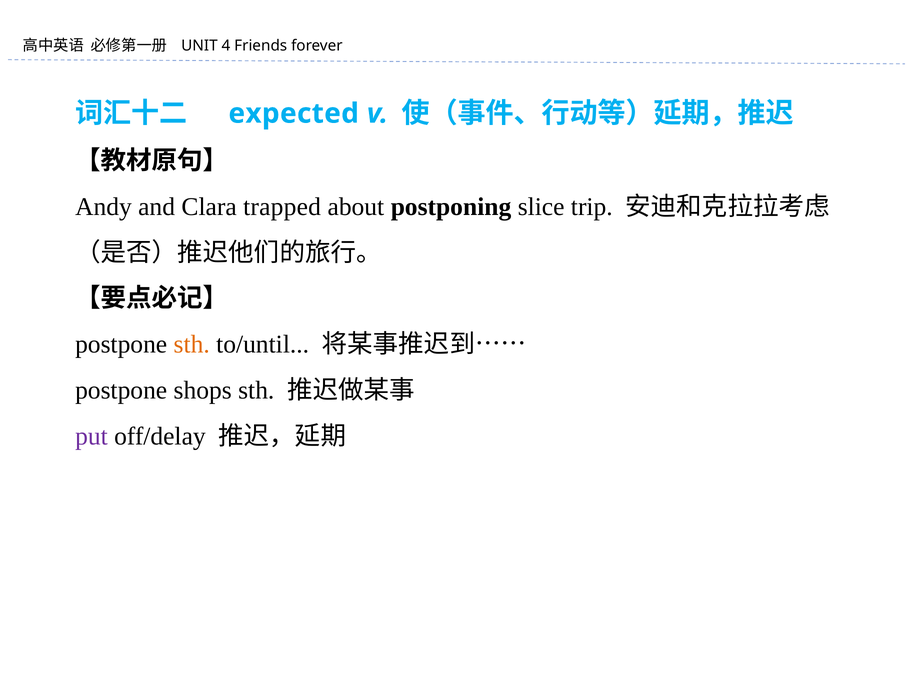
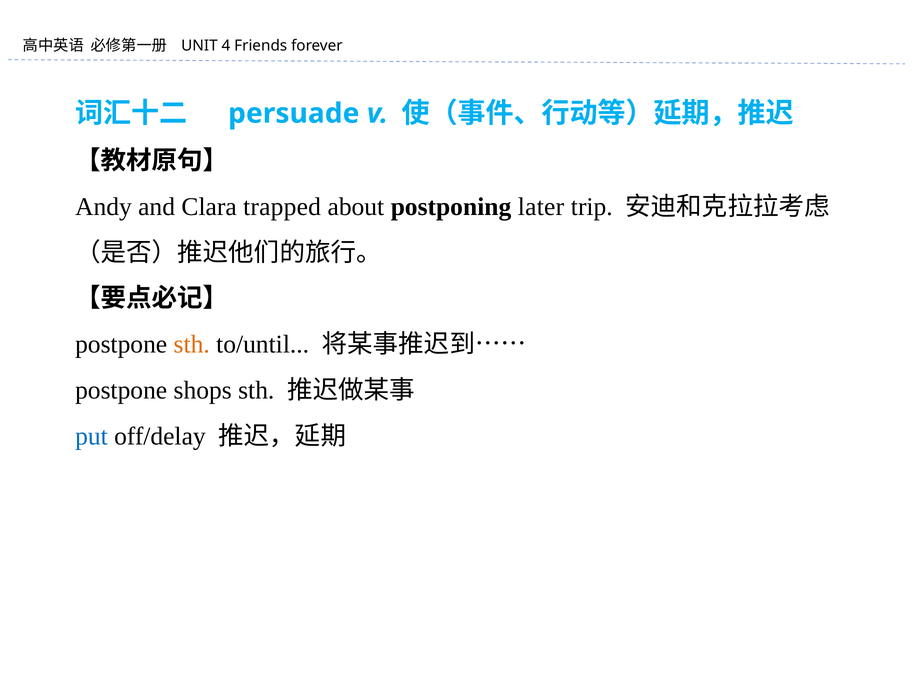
expected: expected -> persuade
slice: slice -> later
put colour: purple -> blue
